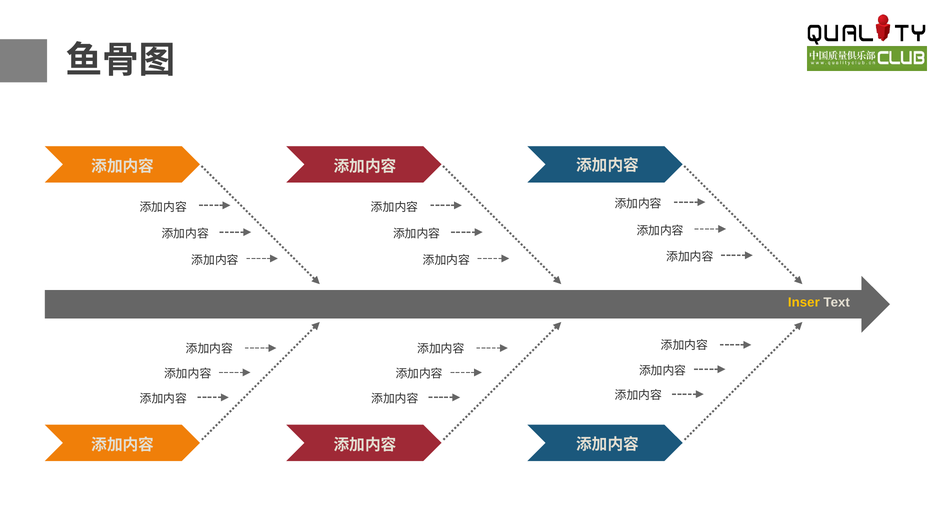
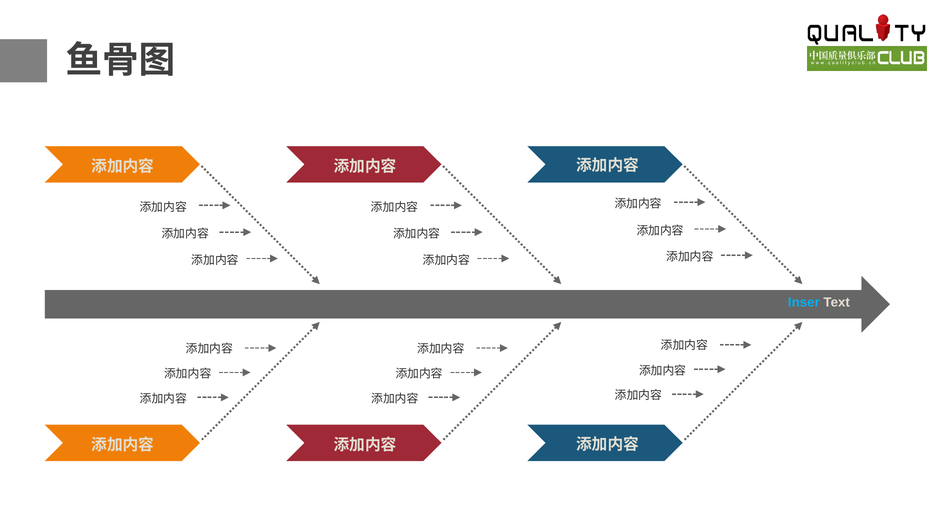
Inser colour: yellow -> light blue
